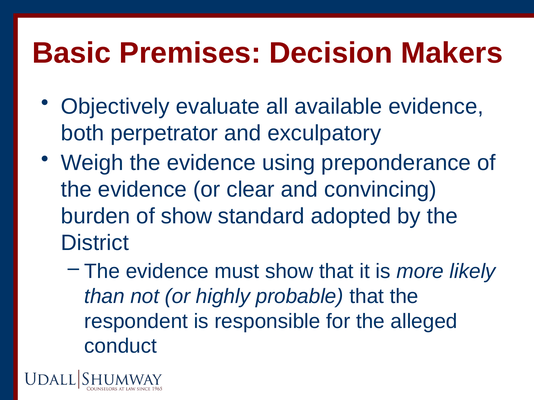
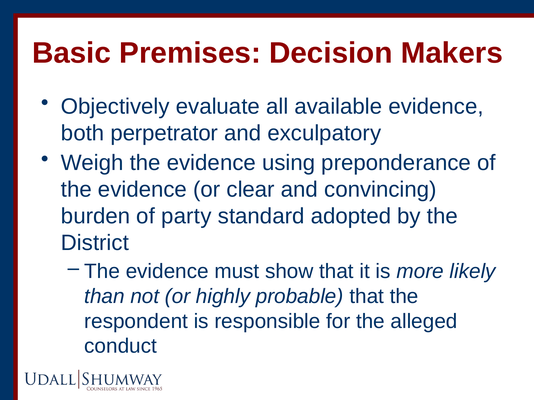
of show: show -> party
